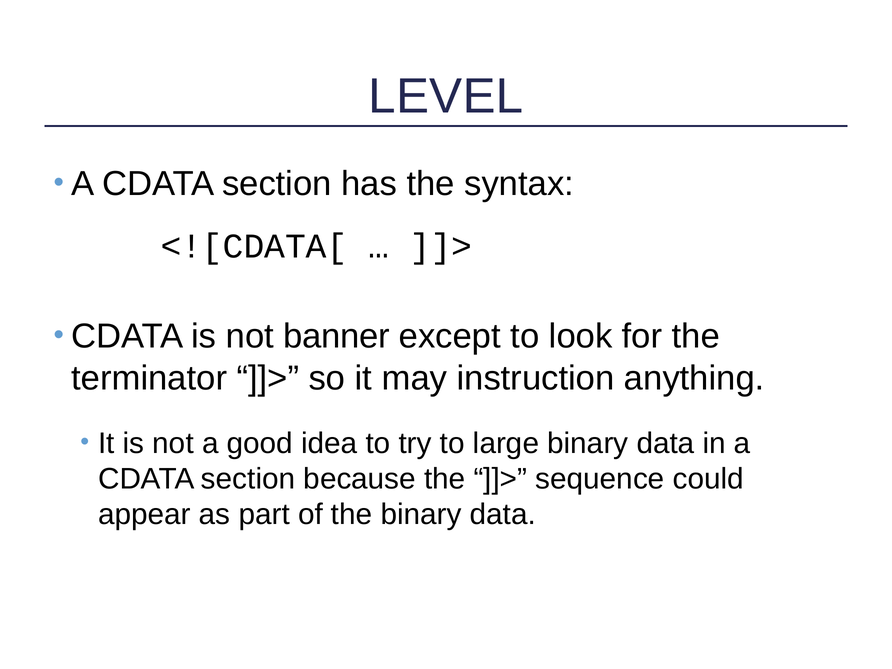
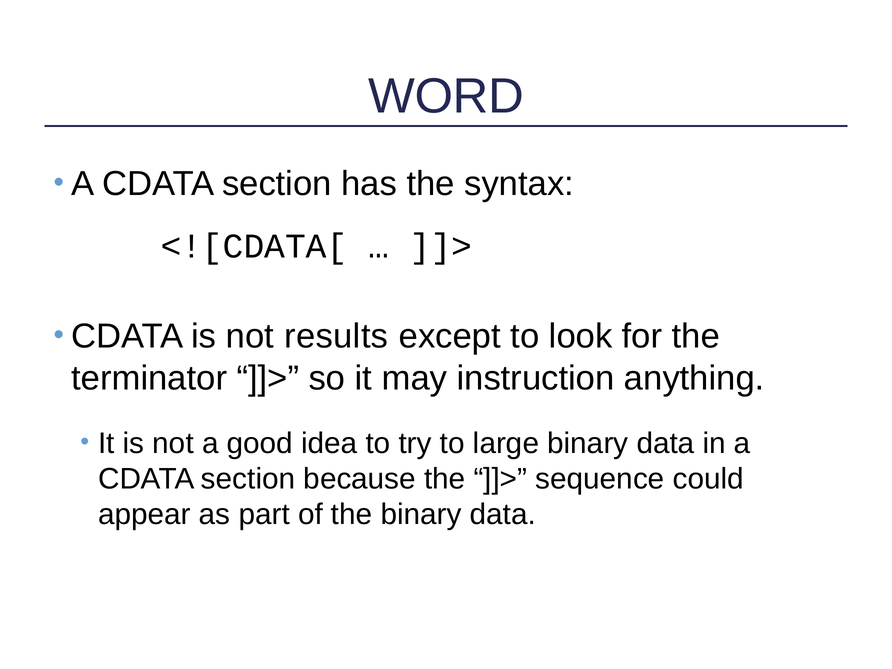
LEVEL: LEVEL -> WORD
banner: banner -> results
